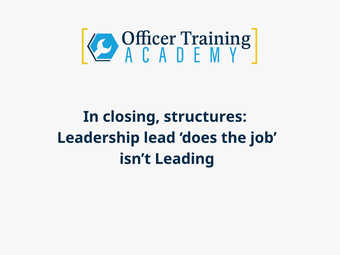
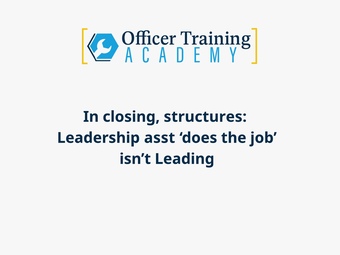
lead: lead -> asst
